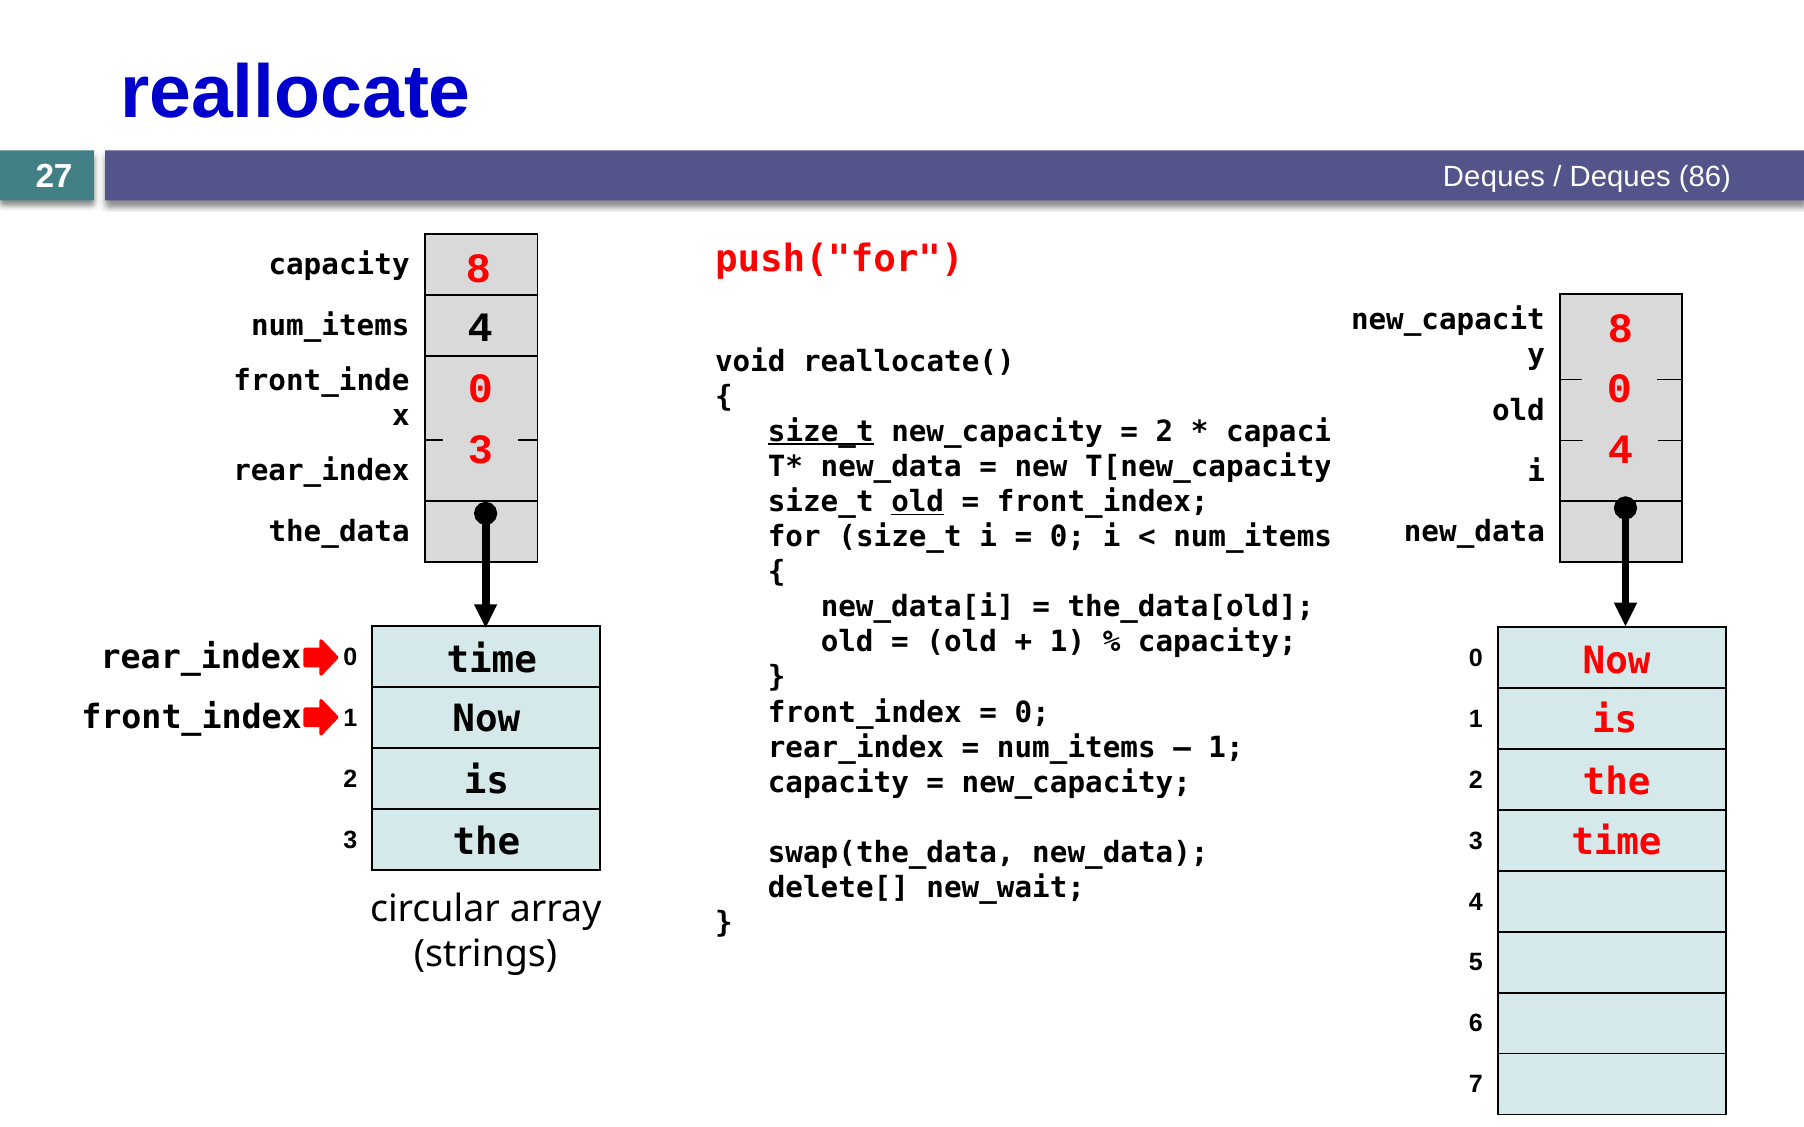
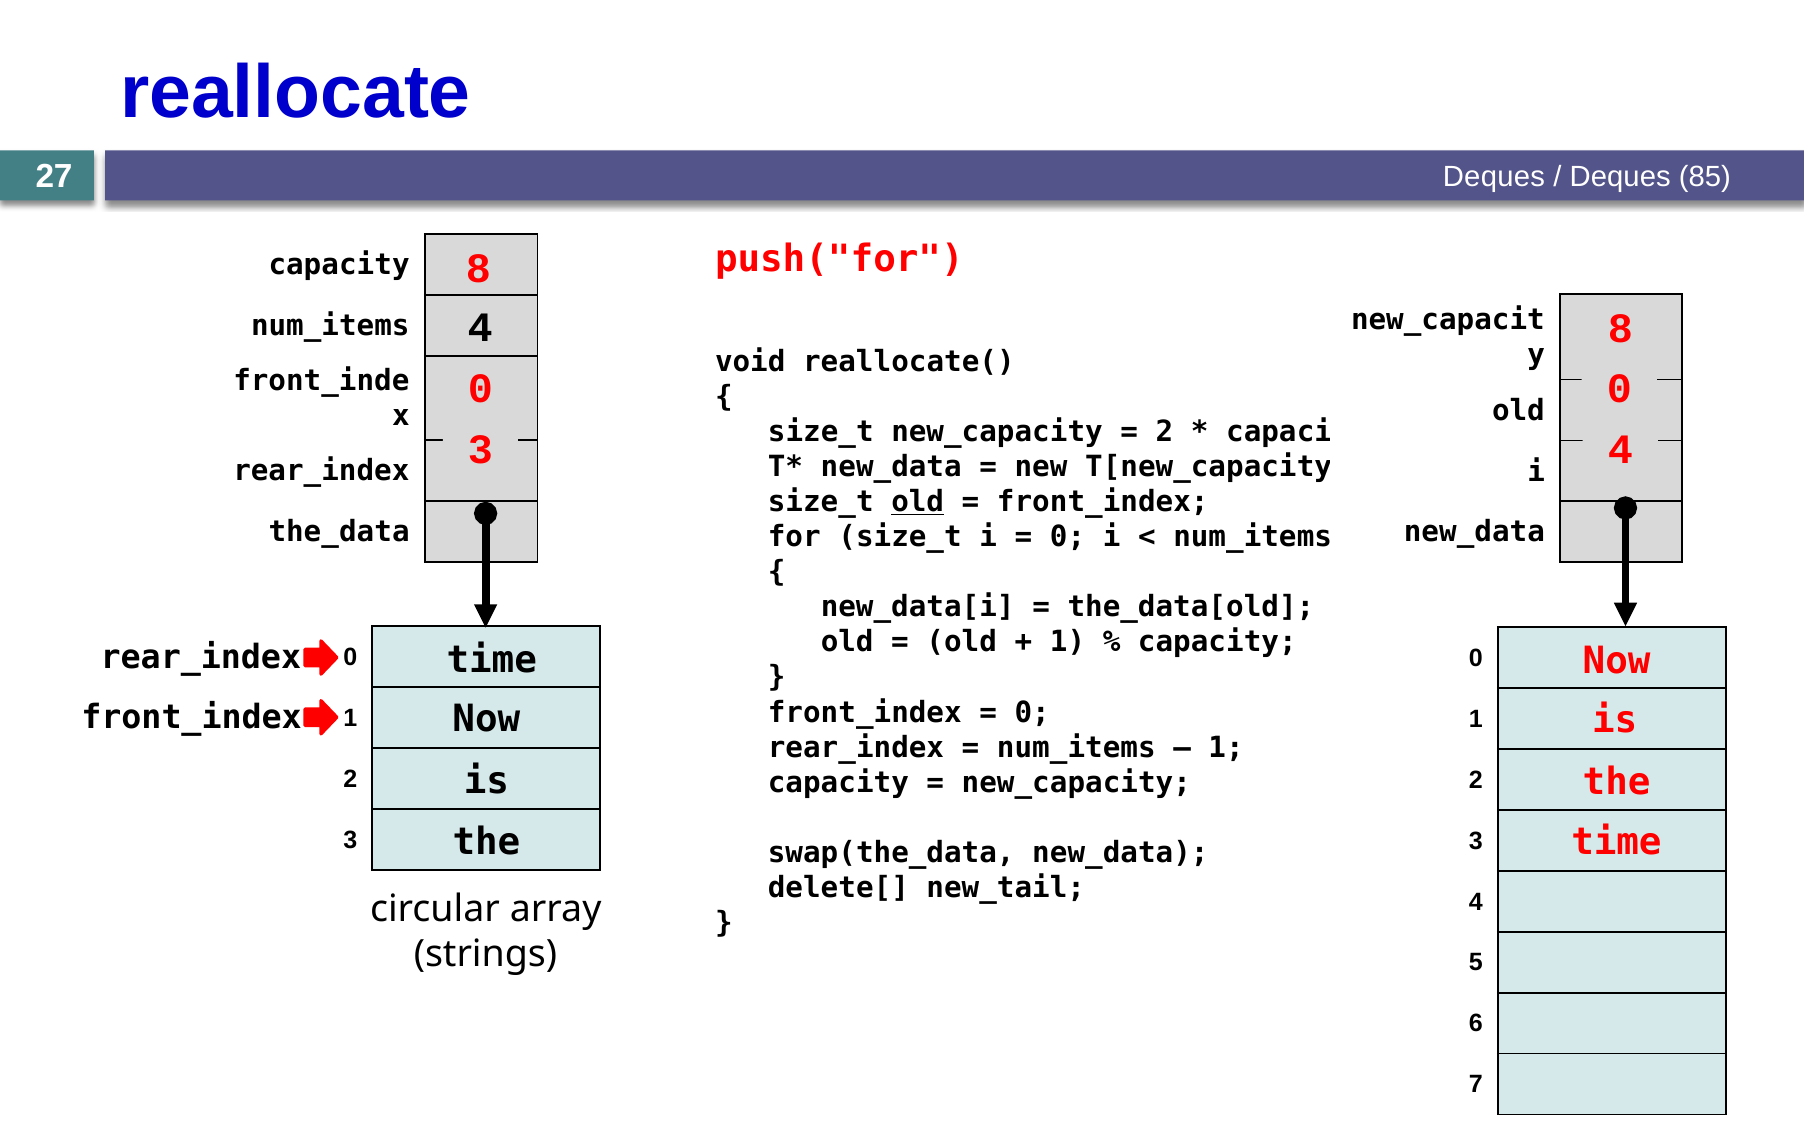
86: 86 -> 85
size_t at (821, 432) underline: present -> none
new_wait: new_wait -> new_tail
